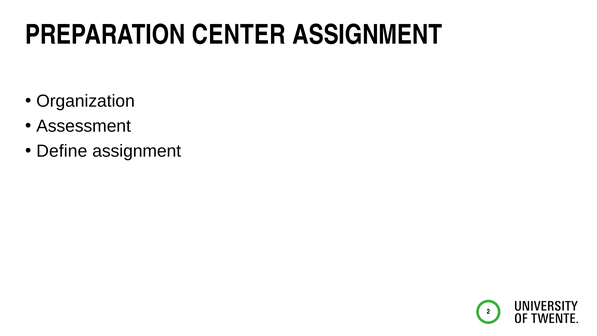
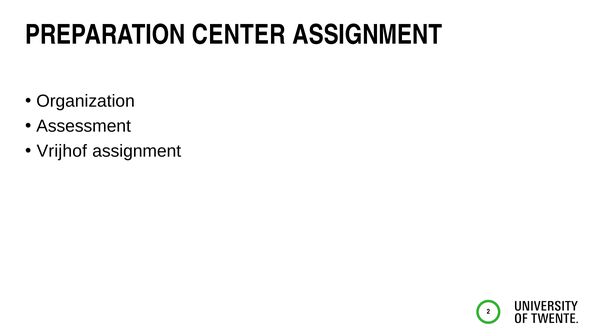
Define: Define -> Vrijhof
